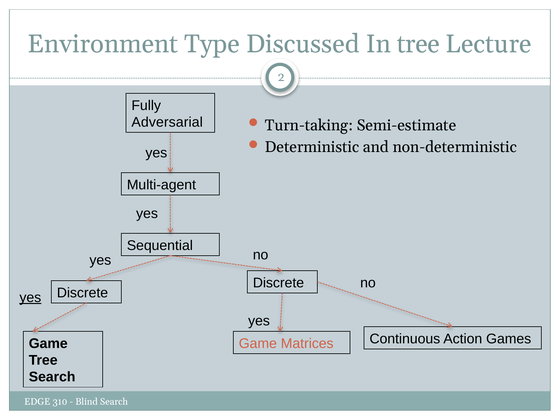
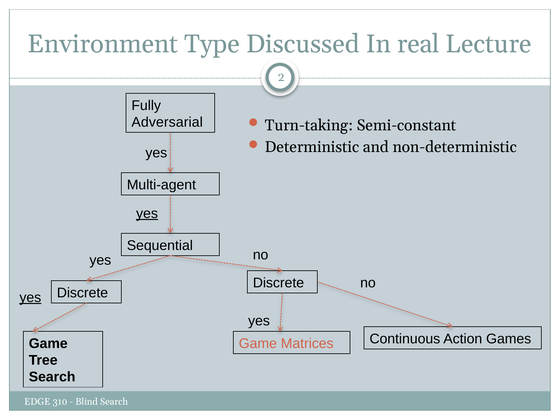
In tree: tree -> real
Semi-estimate: Semi-estimate -> Semi-constant
yes at (147, 213) underline: none -> present
